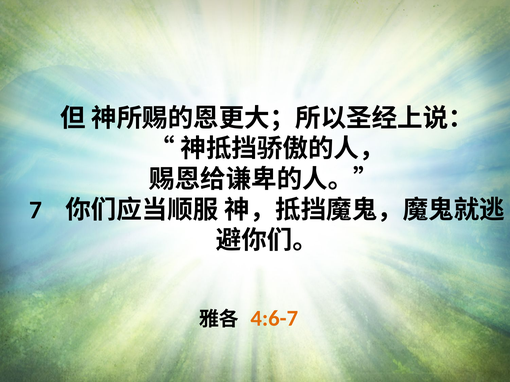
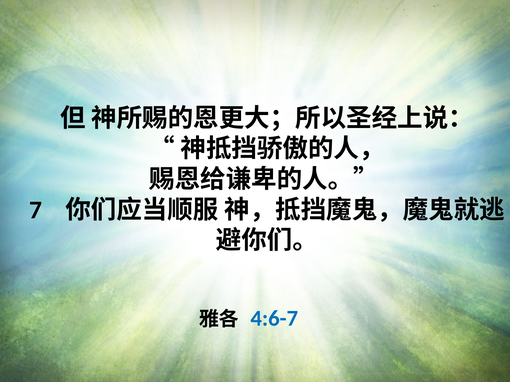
4:6-7 colour: orange -> blue
